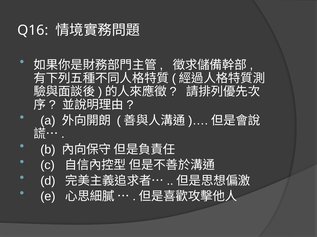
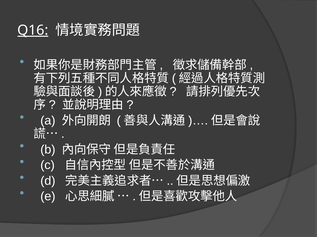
Q16 underline: none -> present
